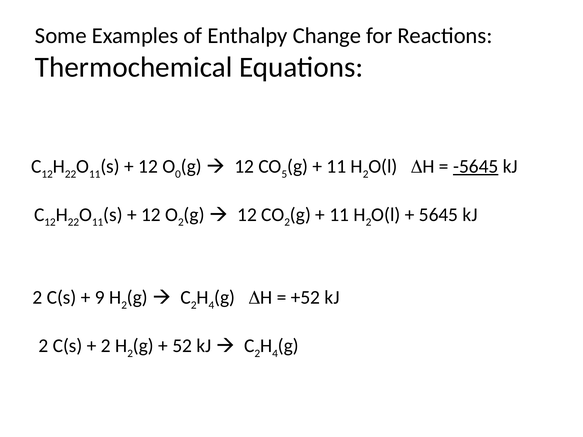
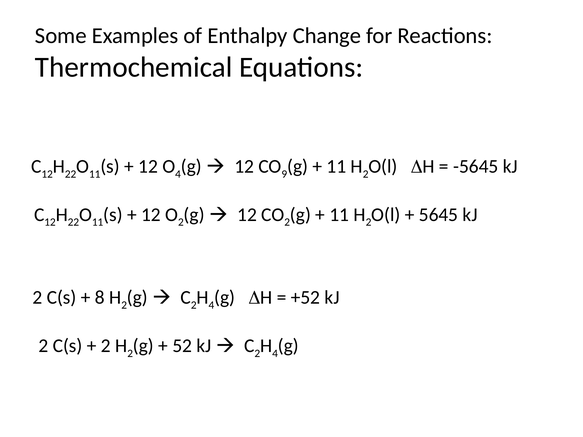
0 at (178, 174): 0 -> 4
5: 5 -> 9
-5645 underline: present -> none
9: 9 -> 8
